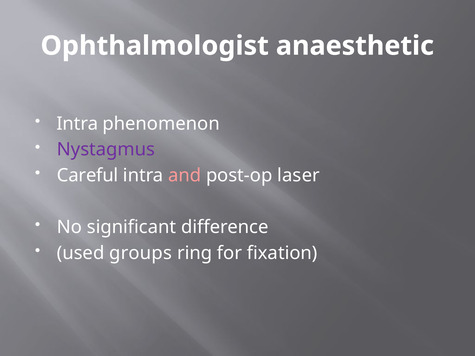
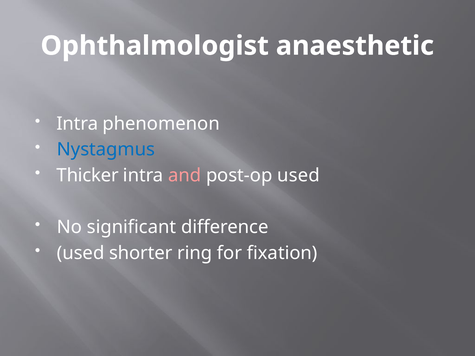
Nystagmus colour: purple -> blue
Careful: Careful -> Thicker
post-op laser: laser -> used
groups: groups -> shorter
